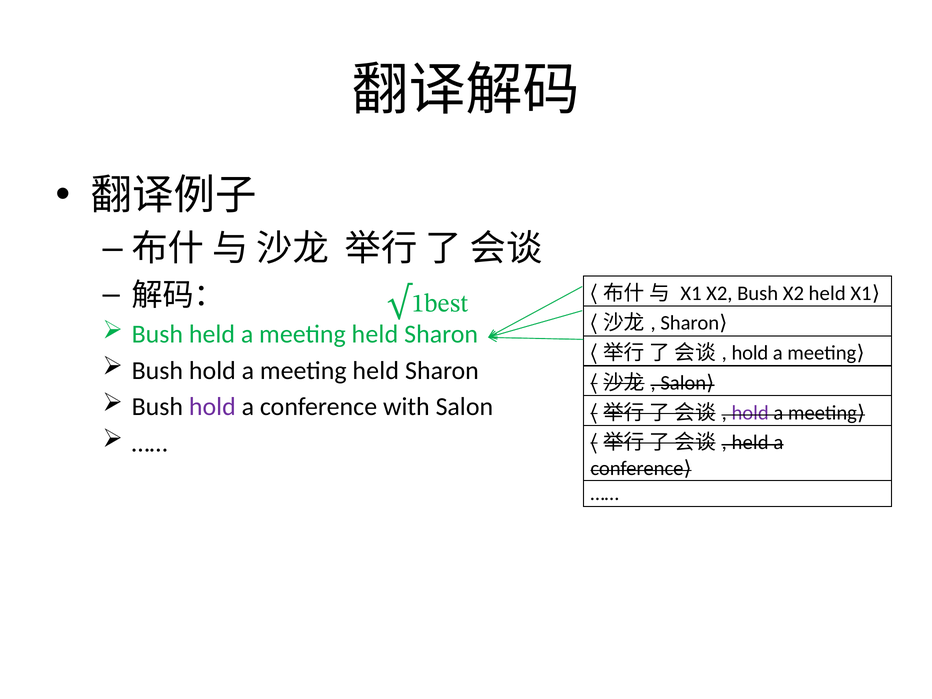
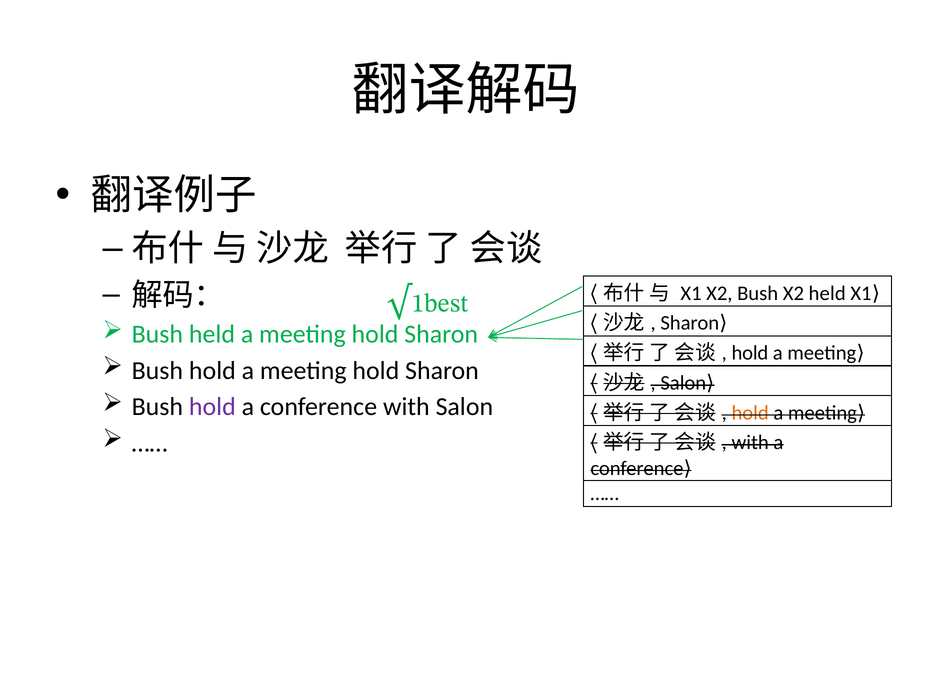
held a meeting held: held -> hold
hold a meeting held: held -> hold
hold at (750, 413) colour: purple -> orange
held at (750, 443): held -> with
